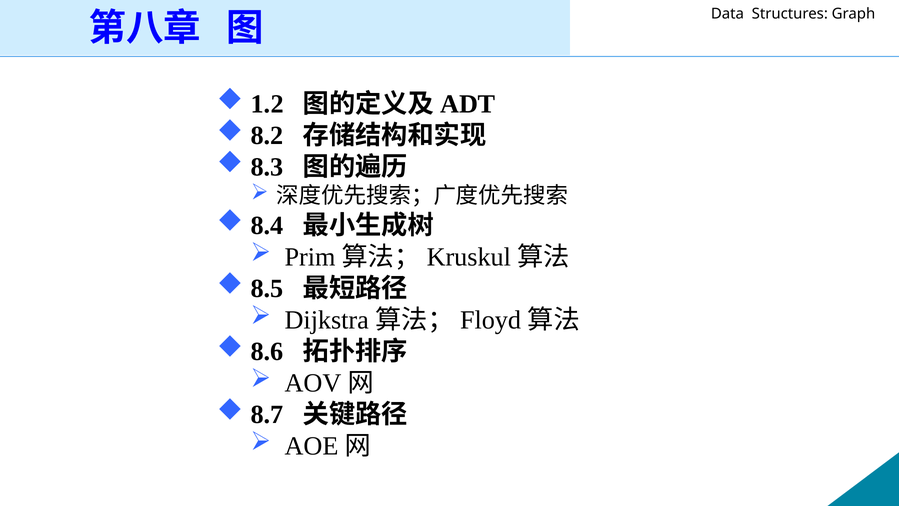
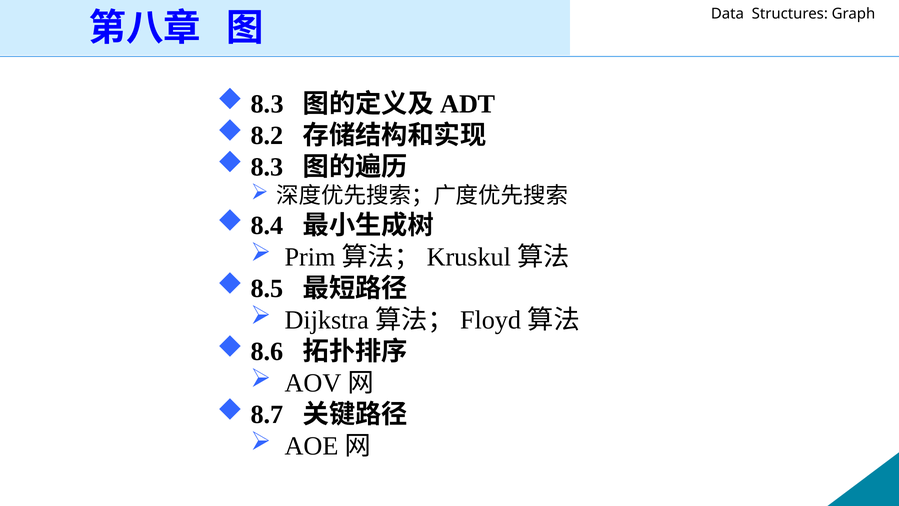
1.2 at (267, 104): 1.2 -> 8.3
